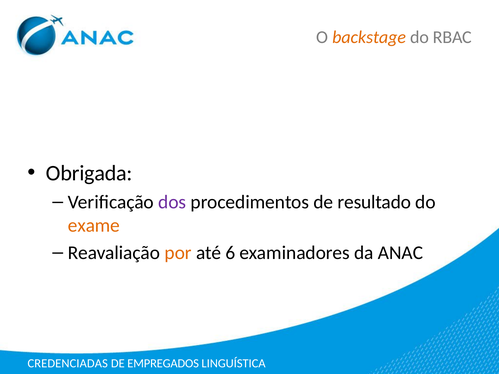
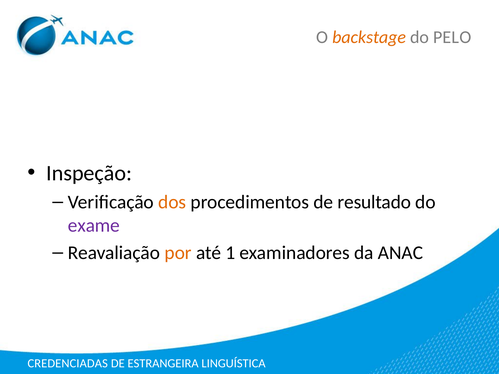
RBAC: RBAC -> PELO
Obrigada: Obrigada -> Inspeção
dos colour: purple -> orange
exame colour: orange -> purple
6: 6 -> 1
EMPREGADOS: EMPREGADOS -> ESTRANGEIRA
